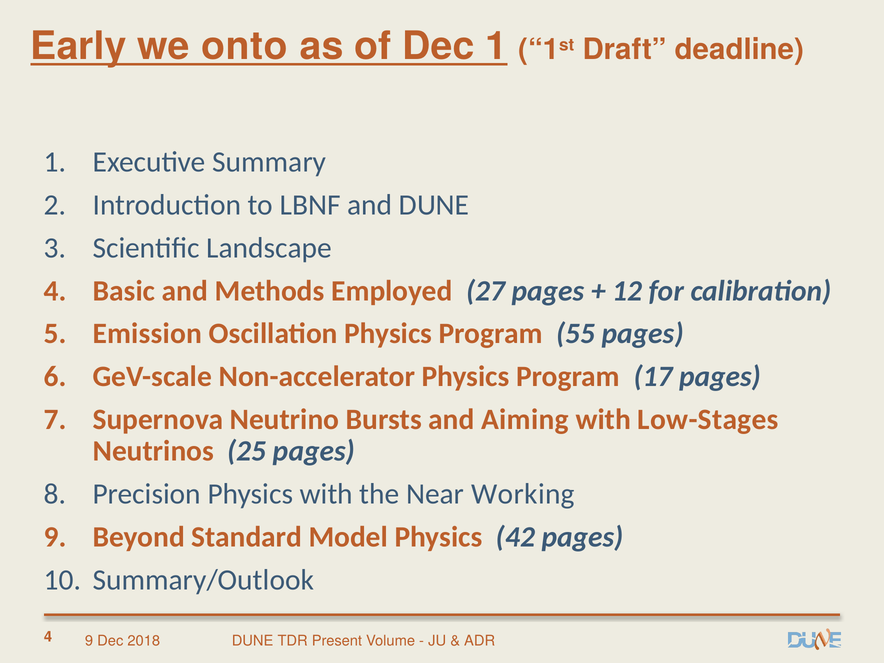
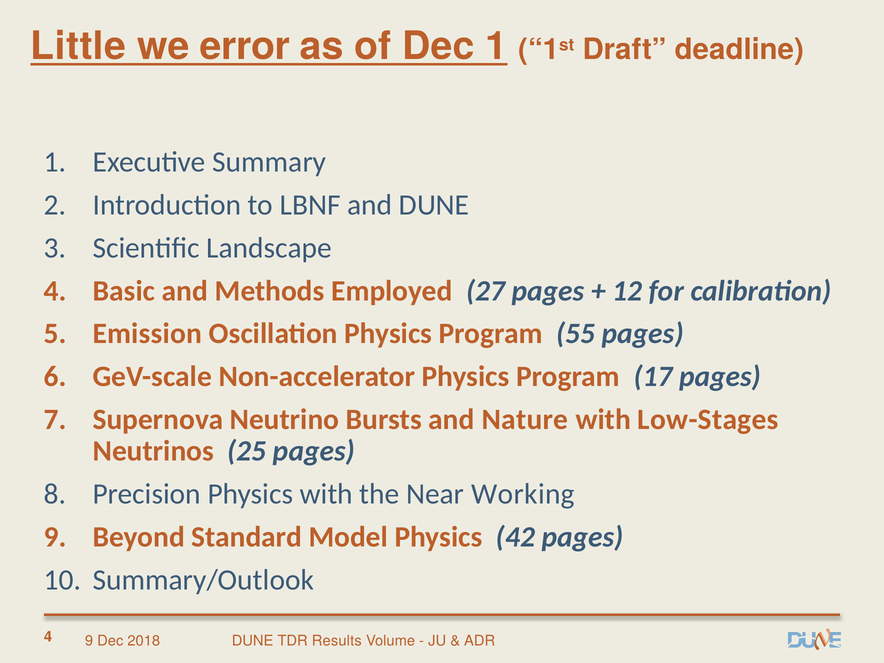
Early: Early -> Little
onto: onto -> error
Aiming: Aiming -> Nature
Present: Present -> Results
